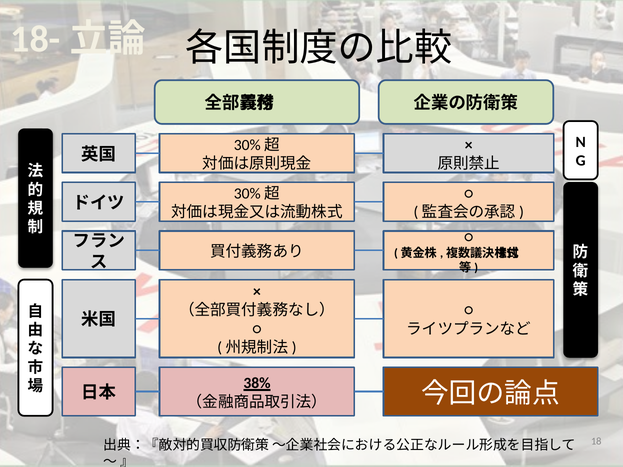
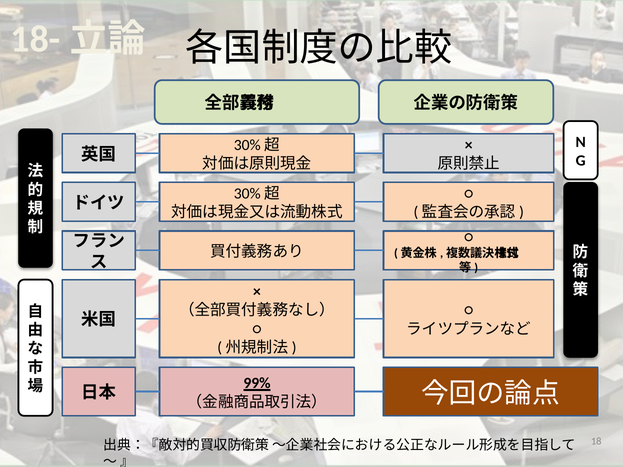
38%: 38% -> 99%
